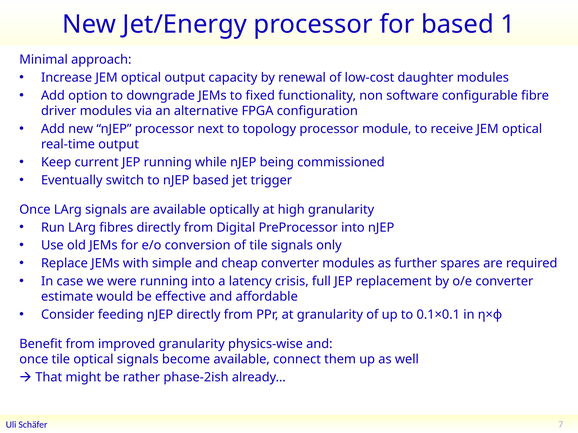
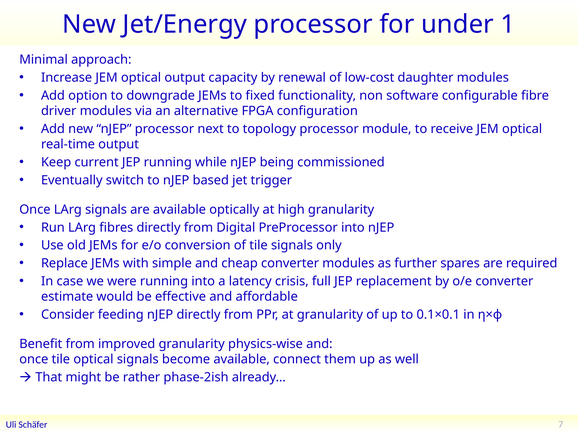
for based: based -> under
